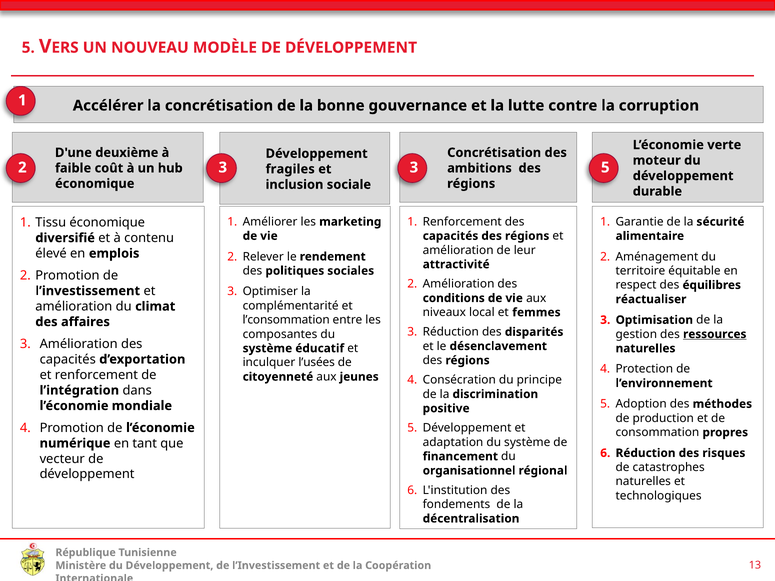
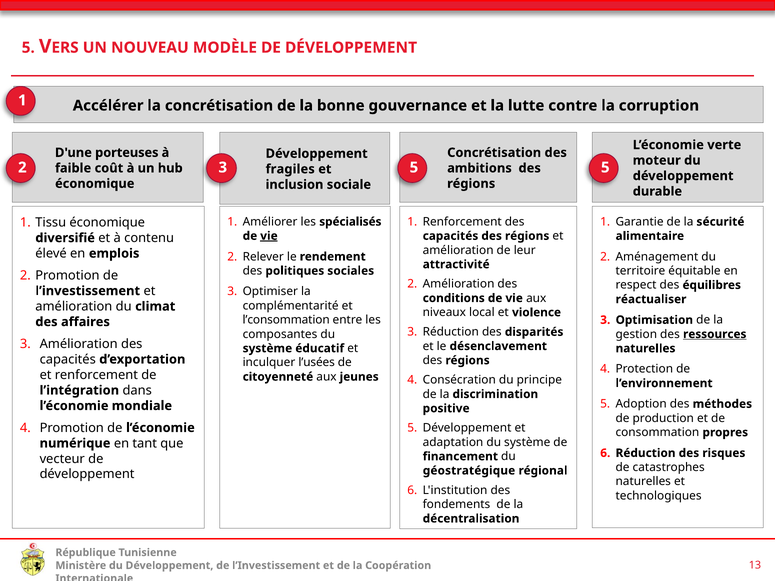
deuxième: deuxième -> porteuses
2 3: 3 -> 5
marketing: marketing -> spécialisés
vie at (269, 236) underline: none -> present
femmes: femmes -> violence
organisationnel: organisationnel -> géostratégique
